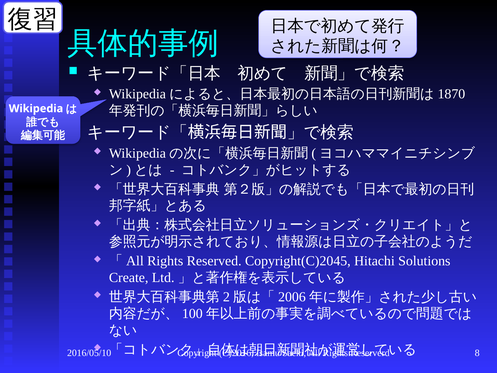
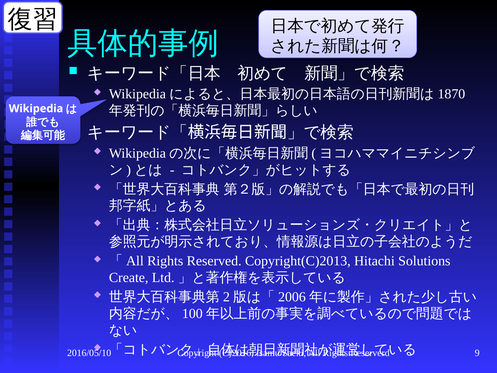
Copyright(C)2045: Copyright(C)2045 -> Copyright(C)2013
8: 8 -> 9
